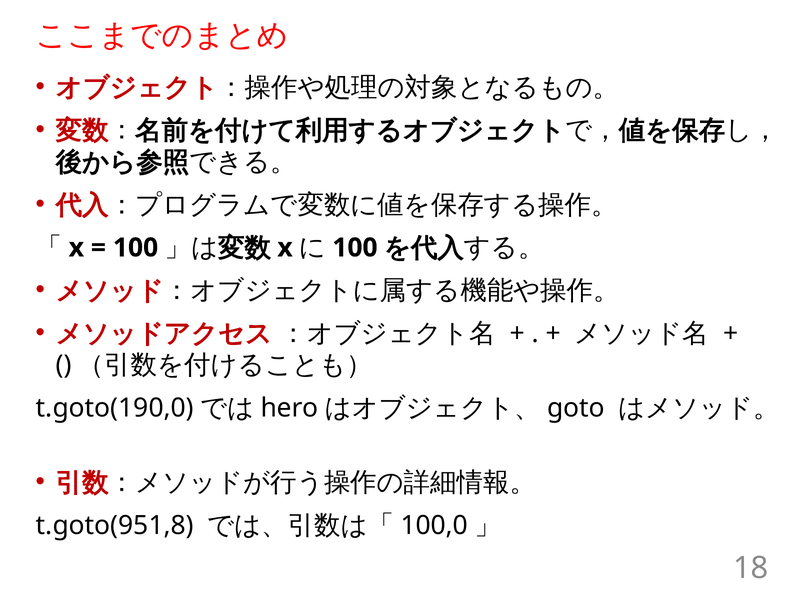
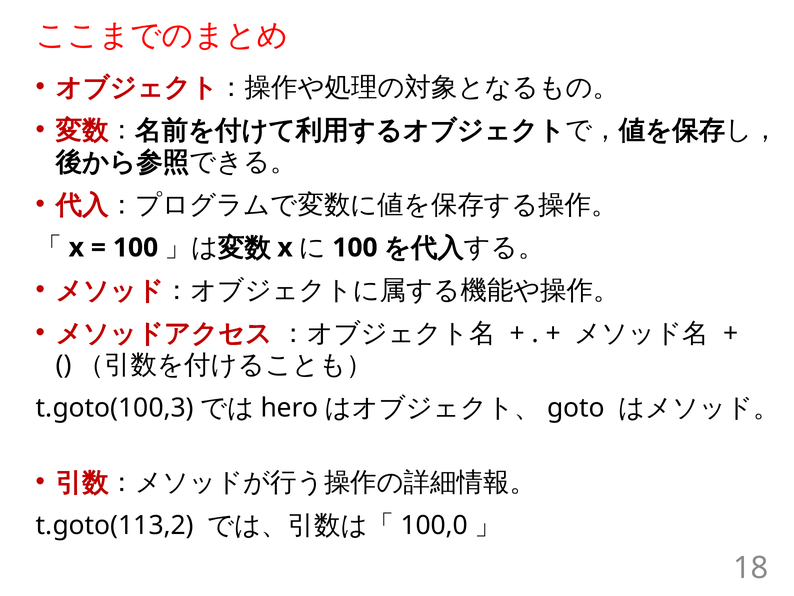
t.goto(190,0: t.goto(190,0 -> t.goto(100,3
t.goto(951,8: t.goto(951,8 -> t.goto(113,2
